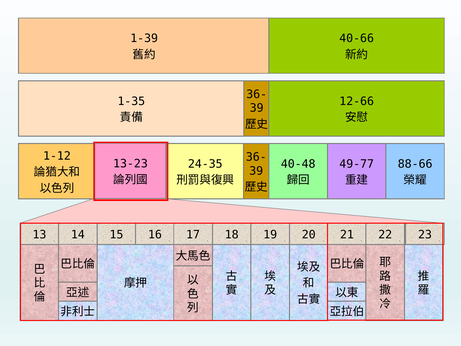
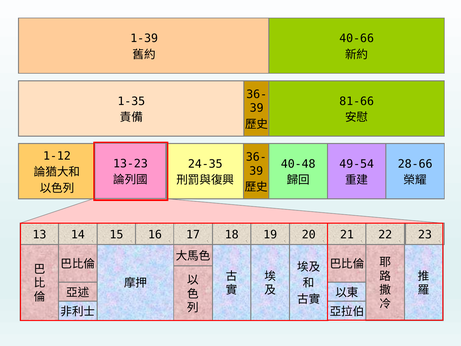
12-66: 12-66 -> 81-66
49-77: 49-77 -> 49-54
88-66: 88-66 -> 28-66
